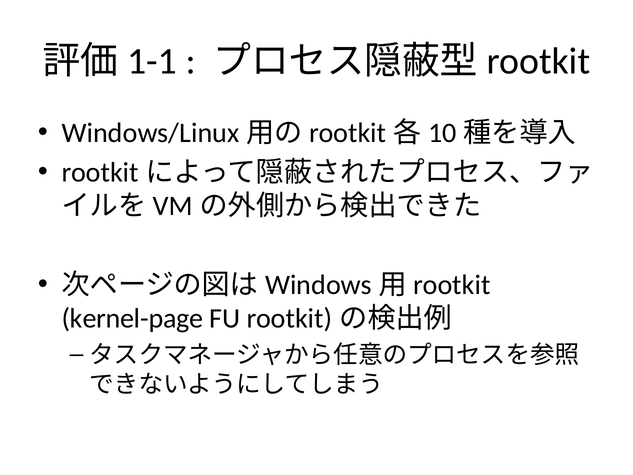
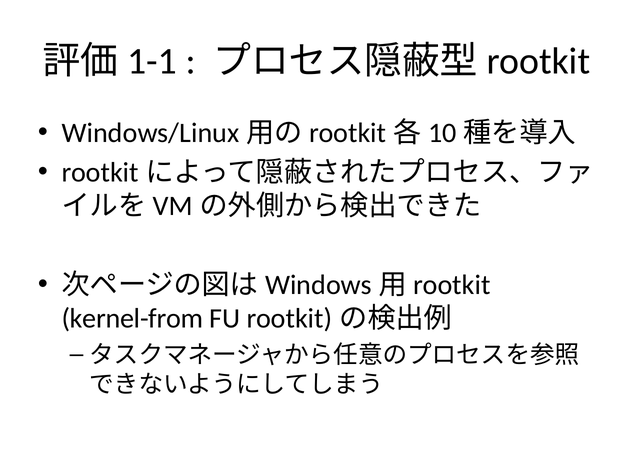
kernel-page: kernel-page -> kernel-from
